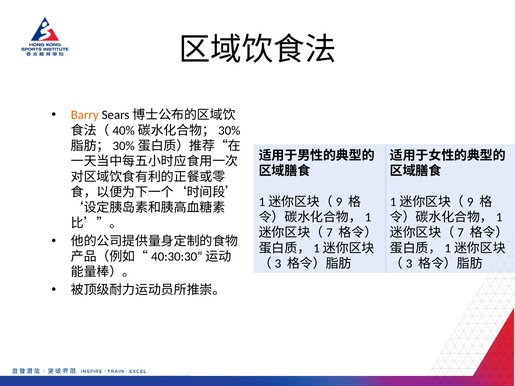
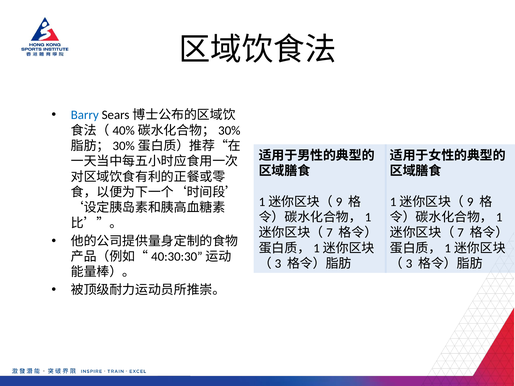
Barry colour: orange -> blue
